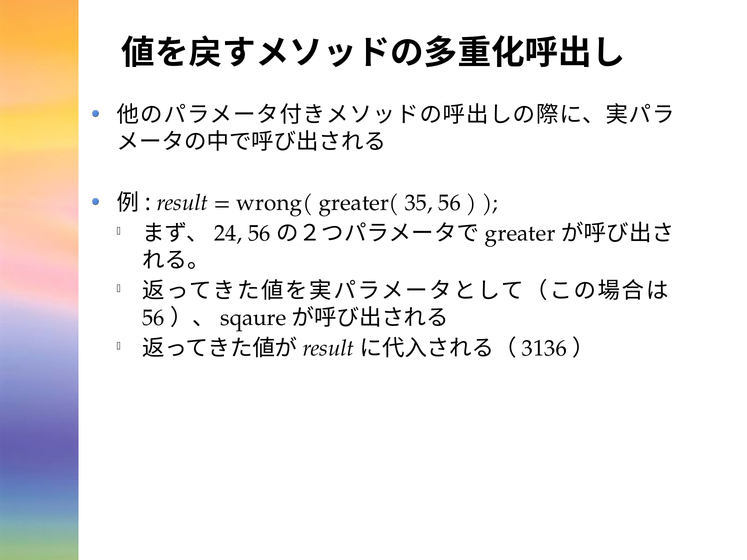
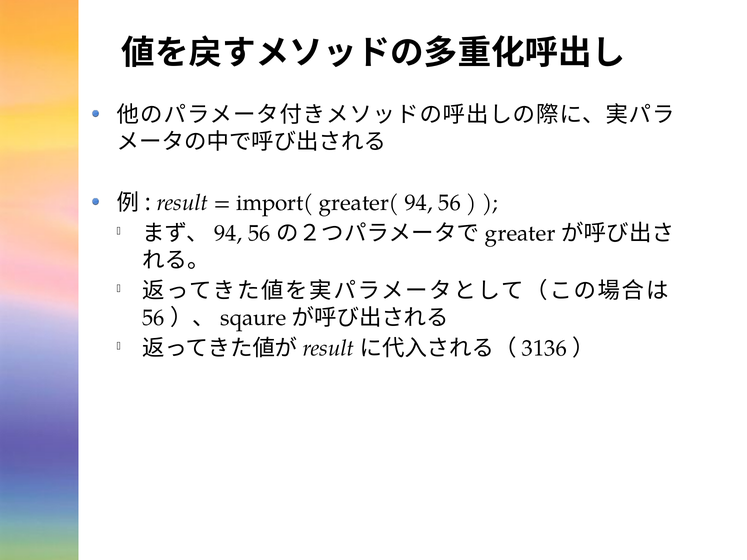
wrong(: wrong( -> import(
greater( 35: 35 -> 94
24 at (228, 234): 24 -> 94
